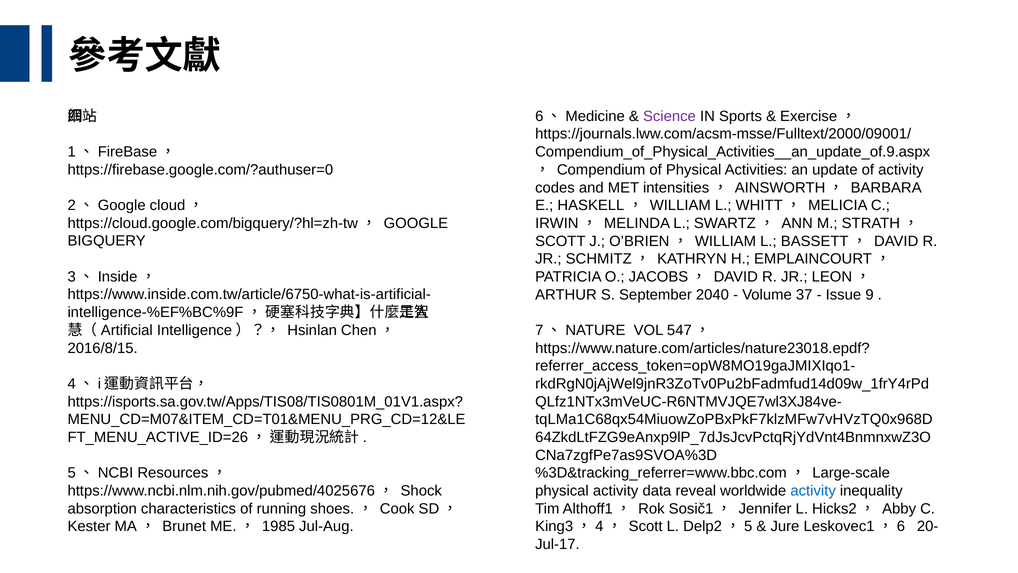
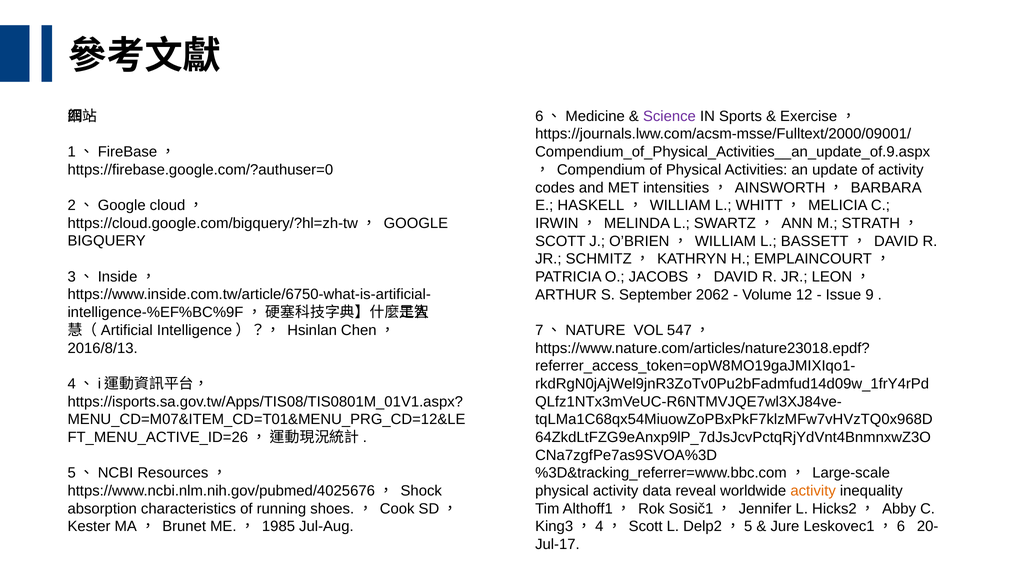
2040: 2040 -> 2062
37: 37 -> 12
2016/8/15: 2016/8/15 -> 2016/8/13
activity at (813, 490) colour: blue -> orange
